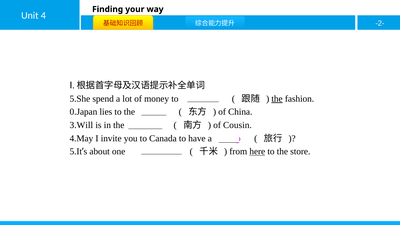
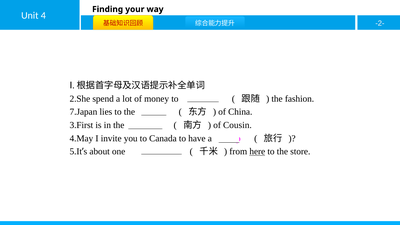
5.She: 5.She -> 2.She
the at (277, 99) underline: present -> none
0.Japan: 0.Japan -> 7.Japan
3.Will: 3.Will -> 3.First
